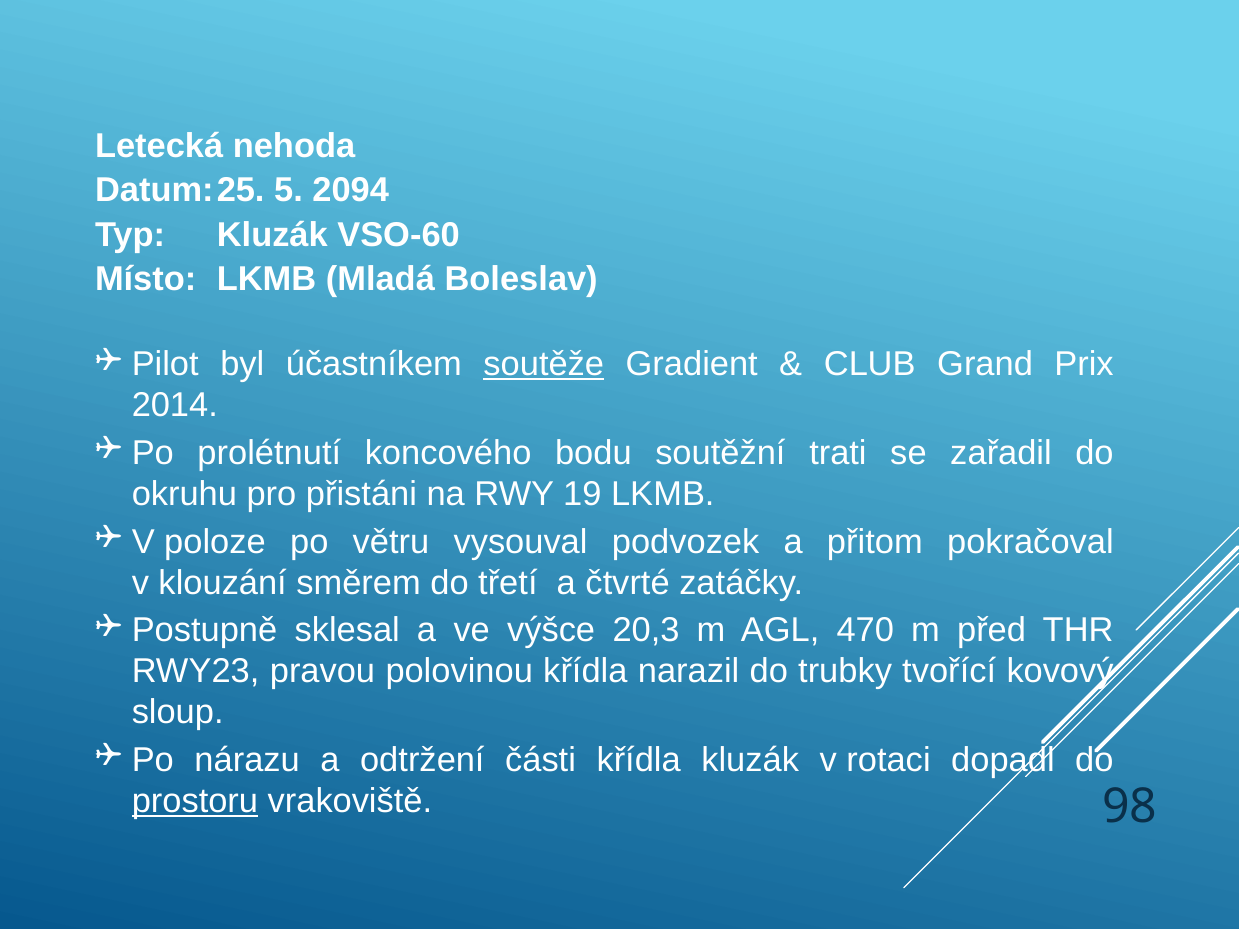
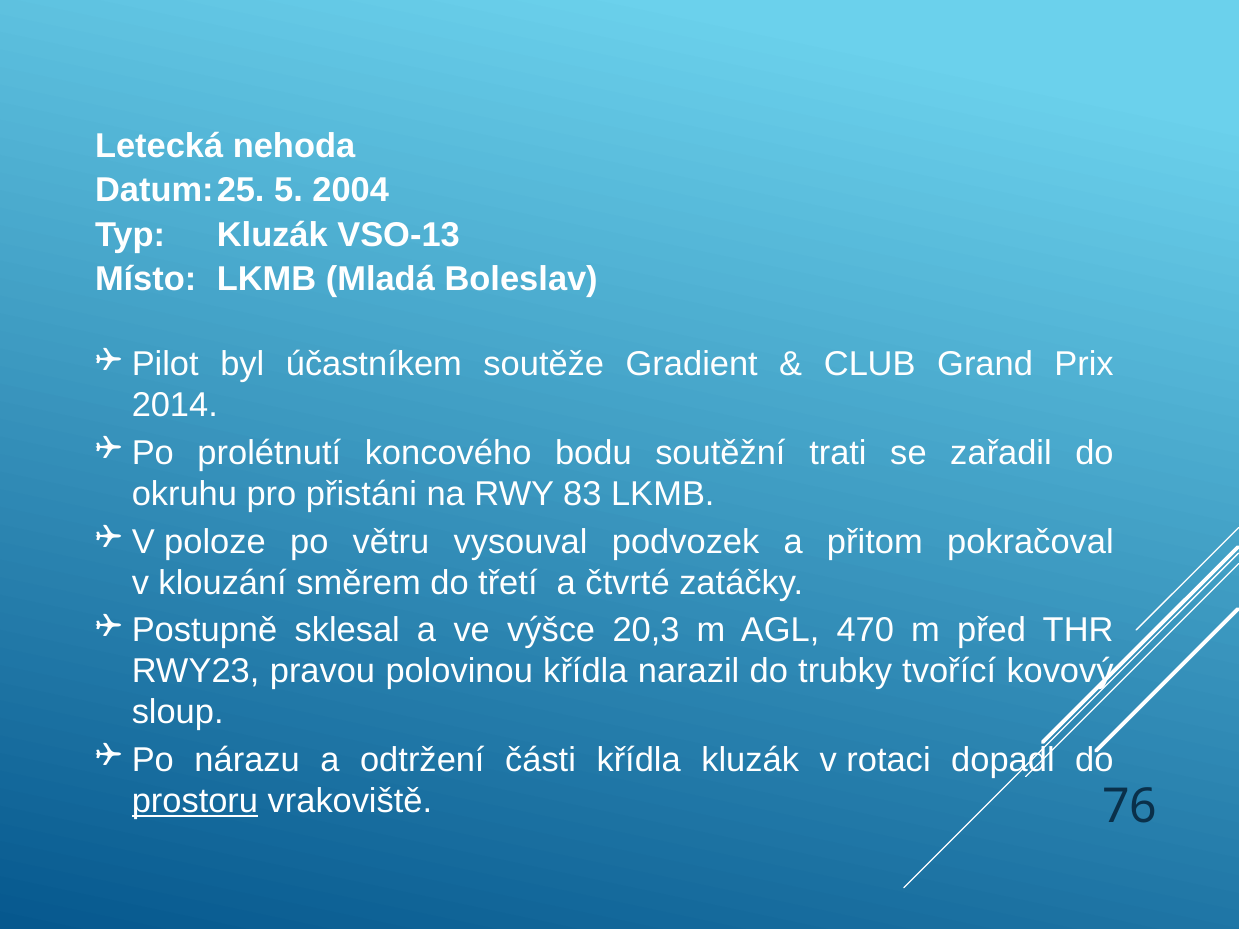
2094: 2094 -> 2004
VSO-60: VSO-60 -> VSO-13
soutěže underline: present -> none
19: 19 -> 83
98: 98 -> 76
